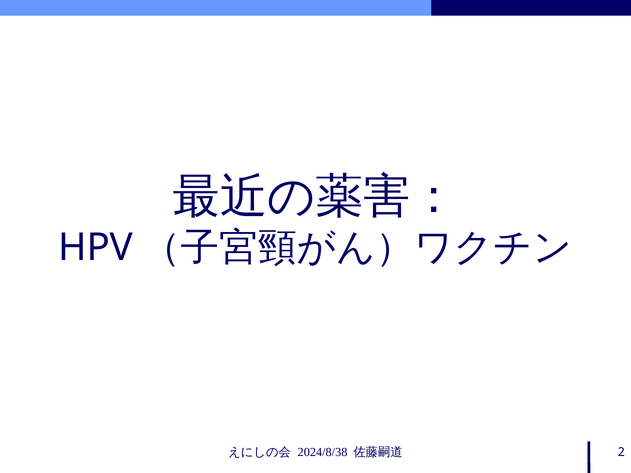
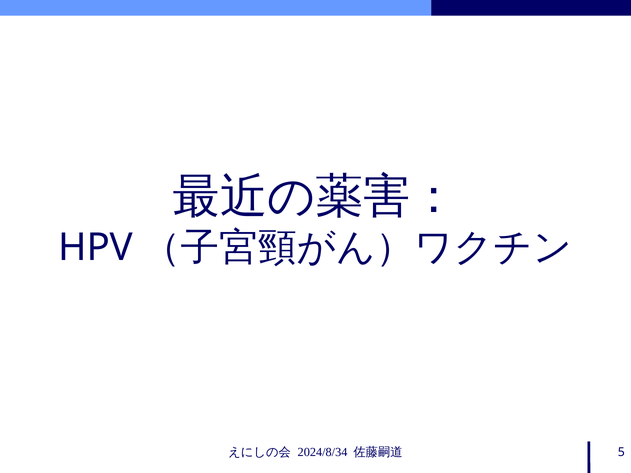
2024/8/38: 2024/8/38 -> 2024/8/34
2: 2 -> 5
